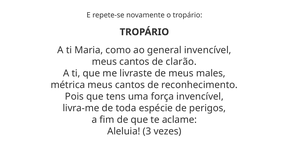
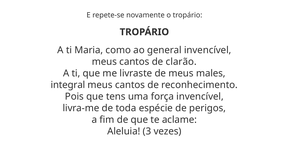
métrica: métrica -> integral
